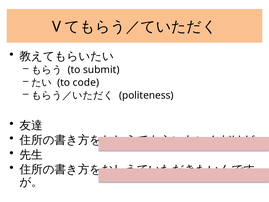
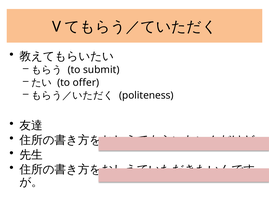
code: code -> offer
